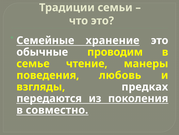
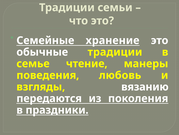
обычные проводим: проводим -> традиции
предках: предках -> вязанию
совместно: совместно -> праздники
